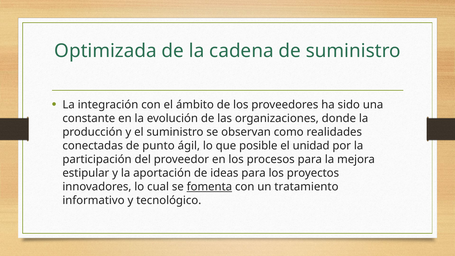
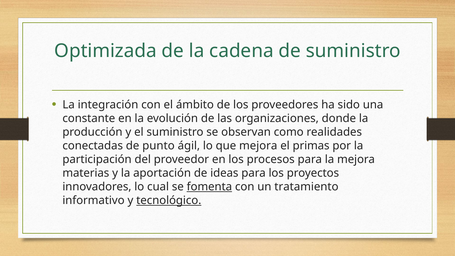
que posible: posible -> mejora
unidad: unidad -> primas
estipular: estipular -> materias
tecnológico underline: none -> present
